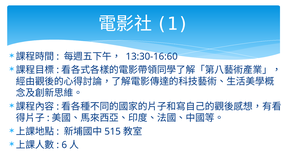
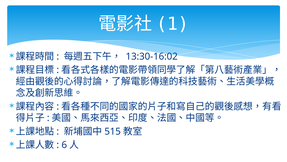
13:30-16:60: 13:30-16:60 -> 13:30-16:02
